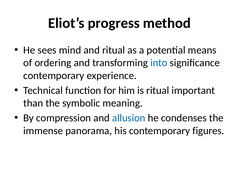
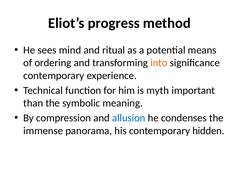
into colour: blue -> orange
is ritual: ritual -> myth
figures: figures -> hidden
